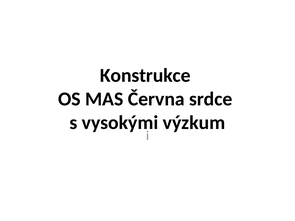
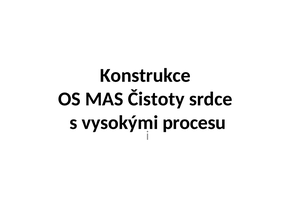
Června: Června -> Čistoty
výzkum: výzkum -> procesu
